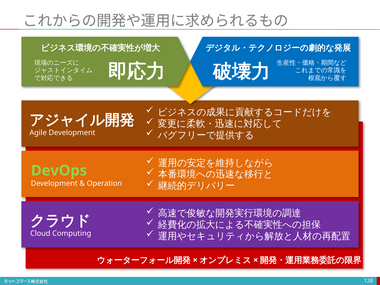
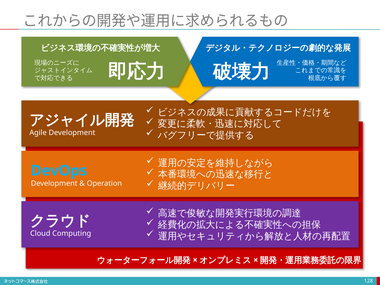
DevOps colour: light green -> light blue
